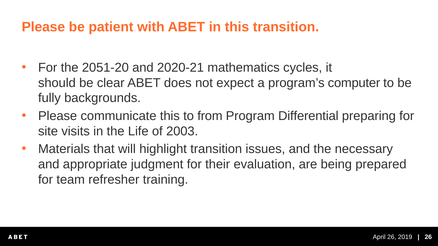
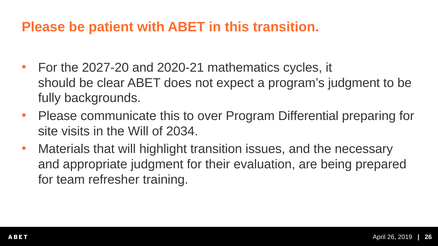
2051-20: 2051-20 -> 2027-20
program’s computer: computer -> judgment
from: from -> over
the Life: Life -> Will
2003: 2003 -> 2034
